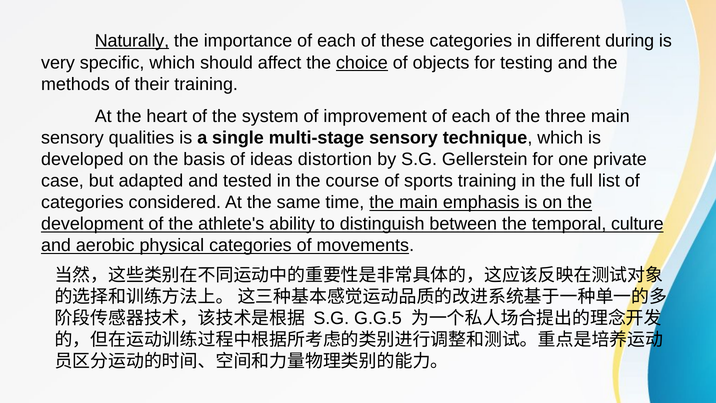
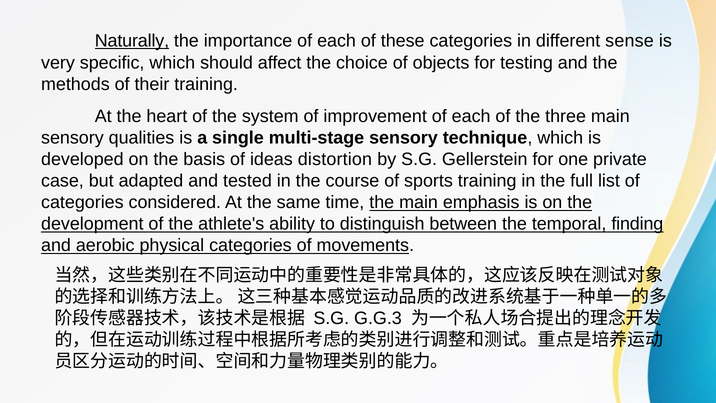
during: during -> sense
choice underline: present -> none
culture: culture -> finding
G.G.5: G.G.5 -> G.G.3
